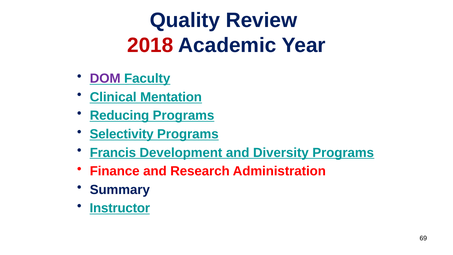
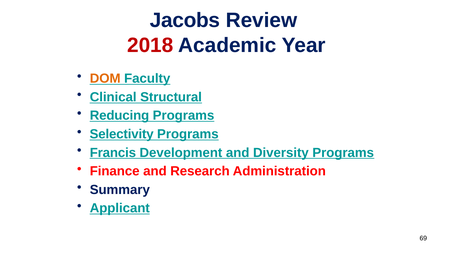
Quality: Quality -> Jacobs
DOM colour: purple -> orange
Mentation: Mentation -> Structural
Instructor: Instructor -> Applicant
